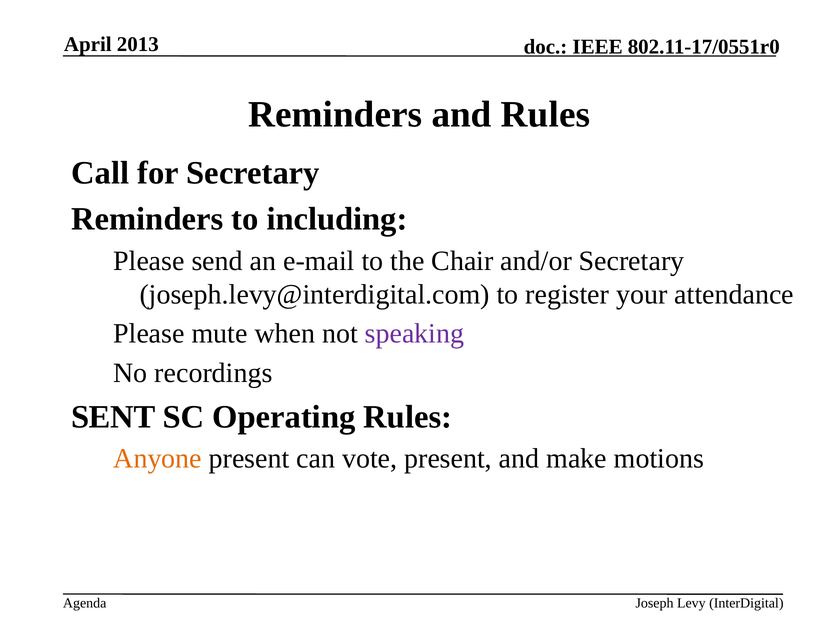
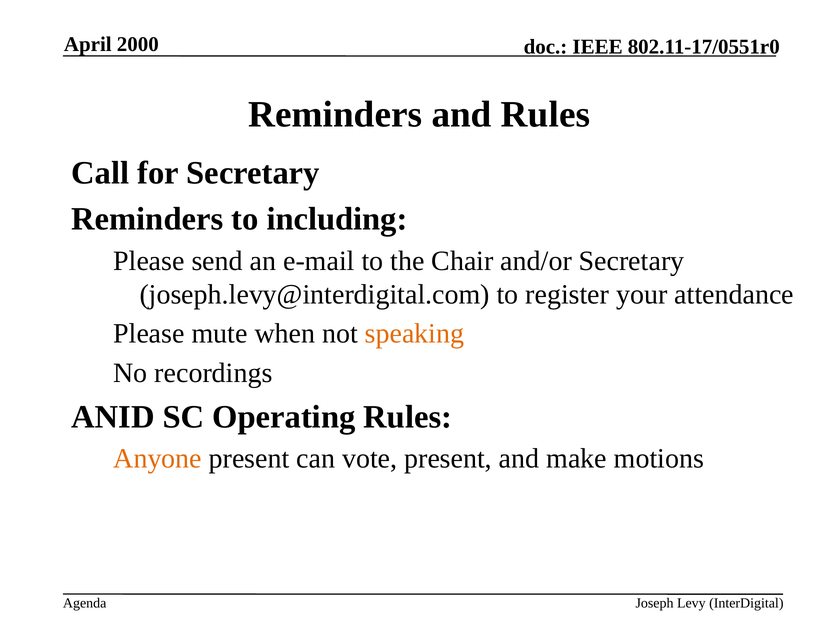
2013: 2013 -> 2000
speaking colour: purple -> orange
SENT: SENT -> ANID
